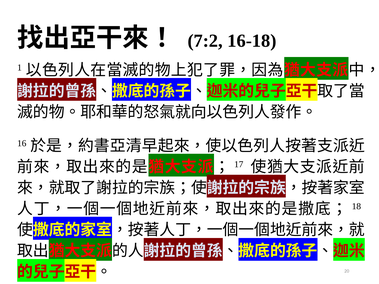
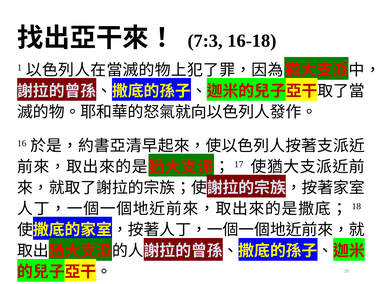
7:2: 7:2 -> 7:3
